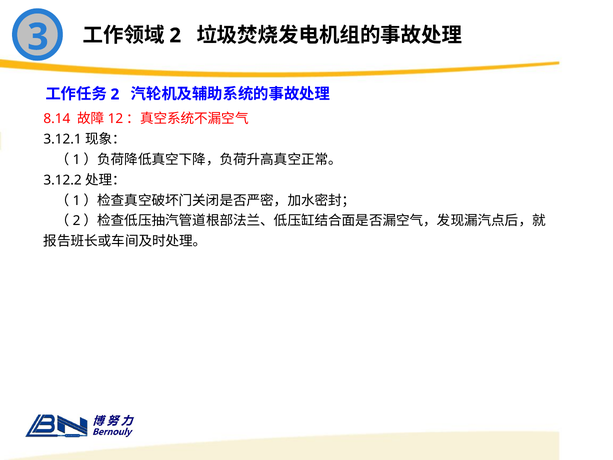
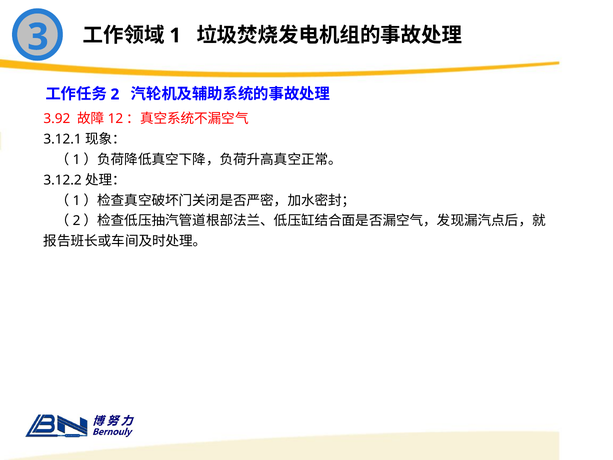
2 at (175, 36): 2 -> 1
8.14: 8.14 -> 3.92
